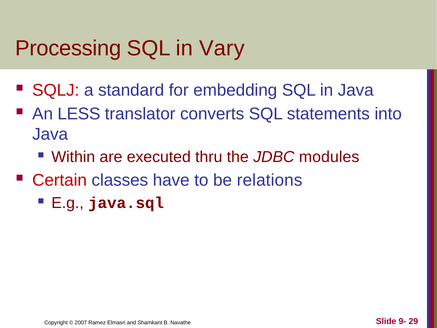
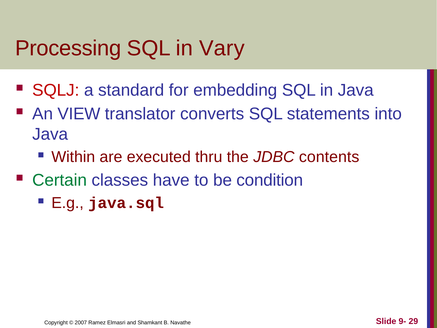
LESS: LESS -> VIEW
modules: modules -> contents
Certain colour: red -> green
relations: relations -> condition
